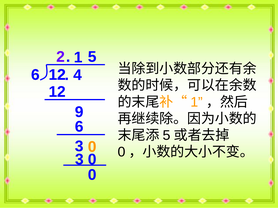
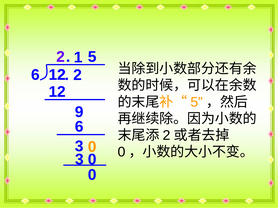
4 at (78, 75): 4 -> 2
1 at (197, 102): 1 -> 5
5 at (167, 136): 5 -> 2
